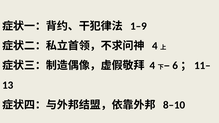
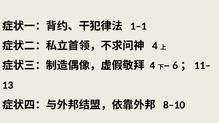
1–9: 1–9 -> 1–1
